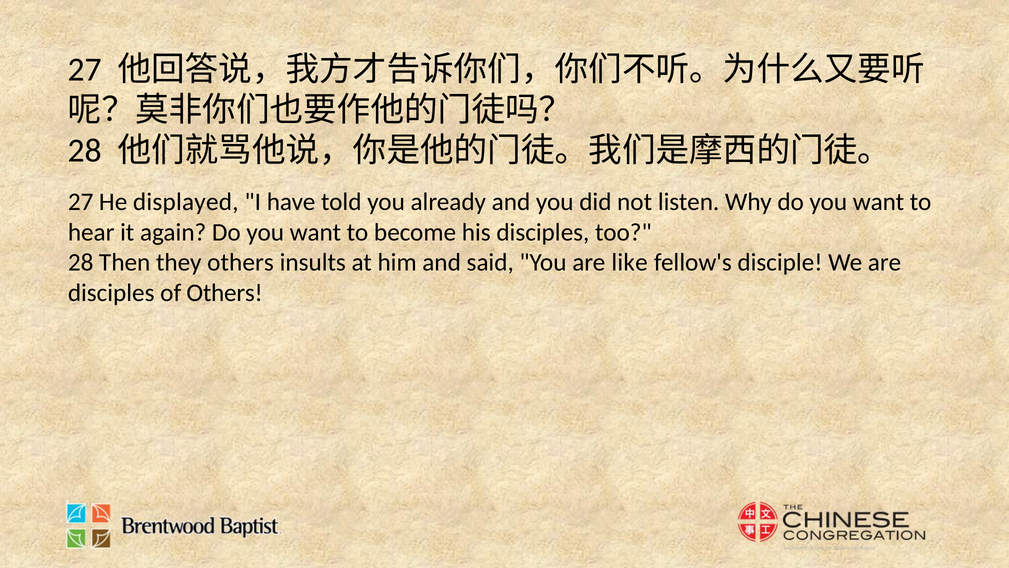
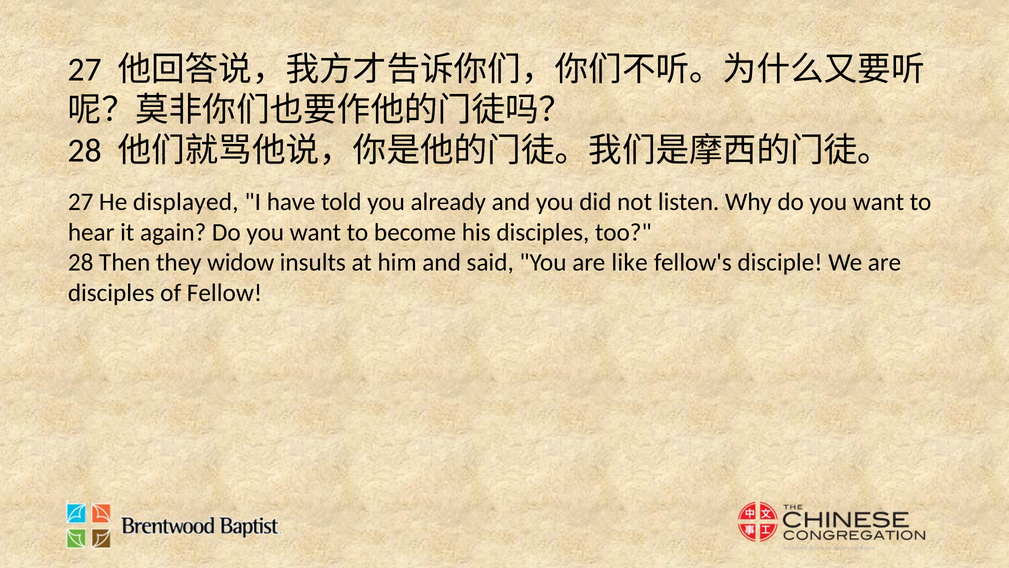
they others: others -> widow
of Others: Others -> Fellow
